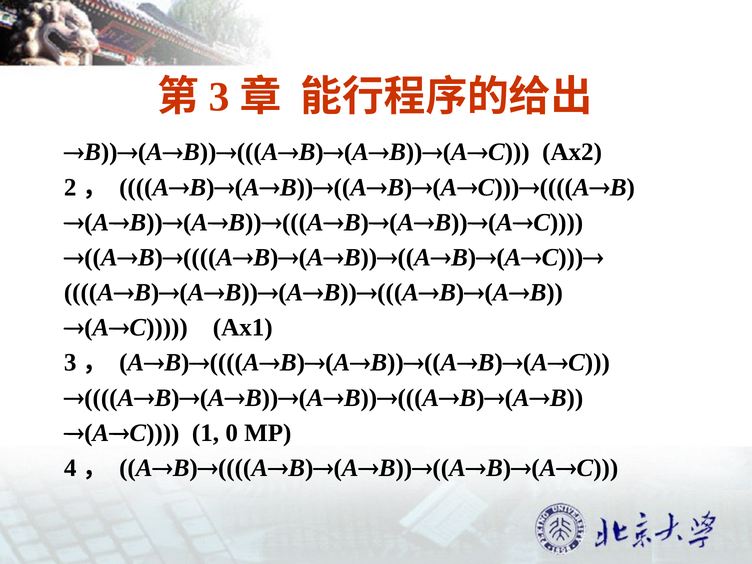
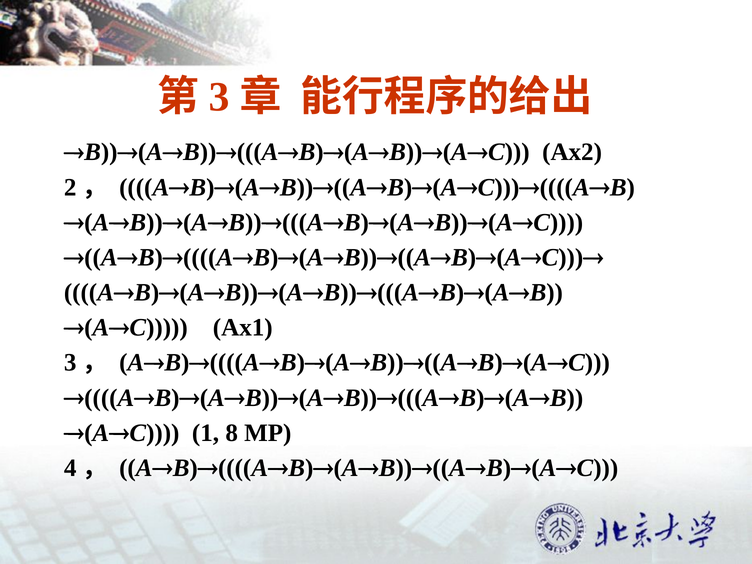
0: 0 -> 8
